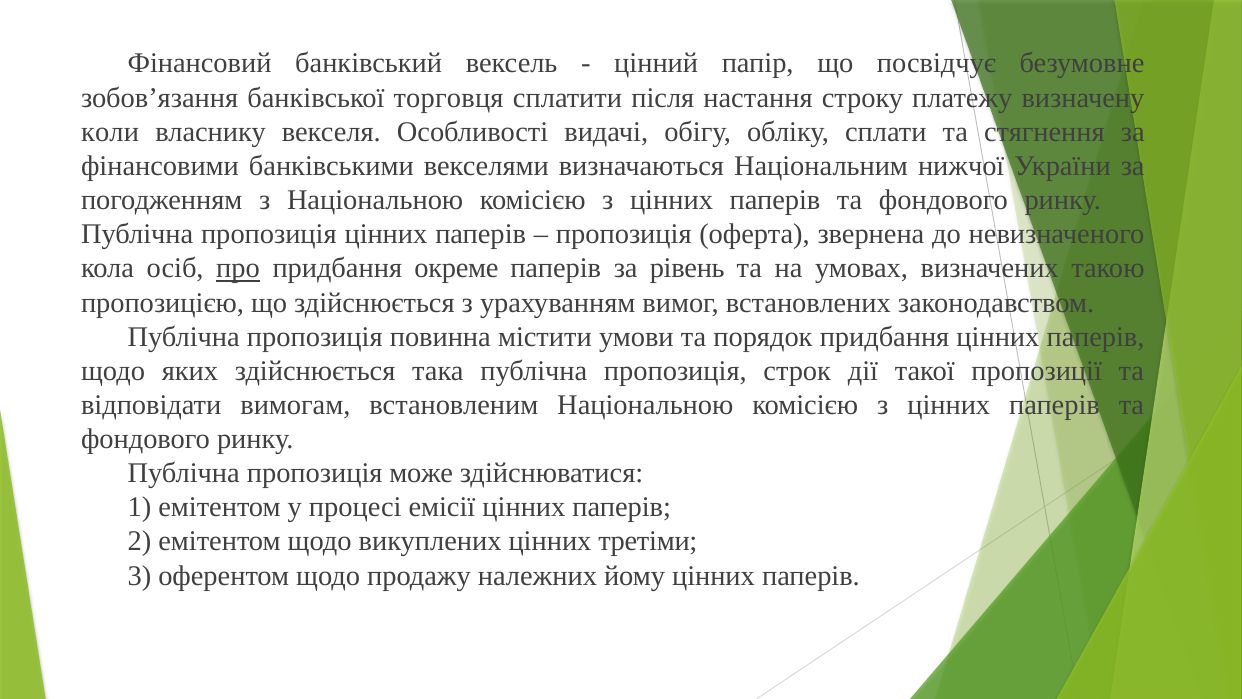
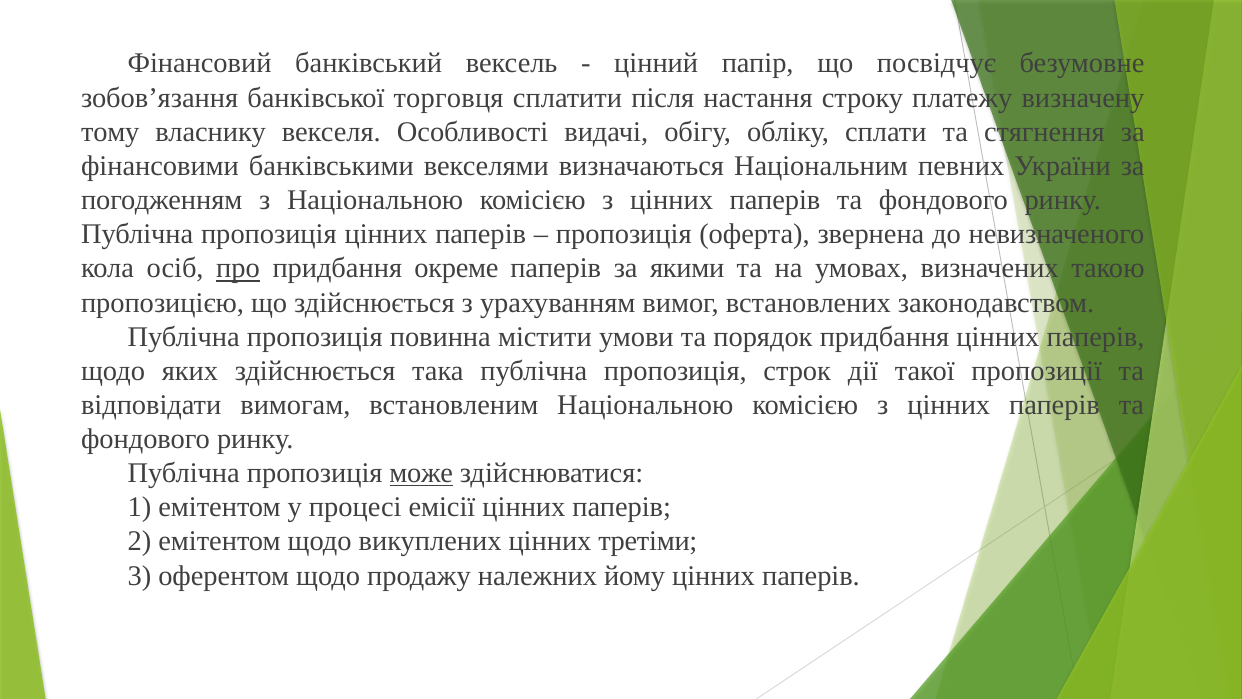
коли: коли -> тому
нижчої: нижчої -> певних
рівень: рівень -> якими
може underline: none -> present
